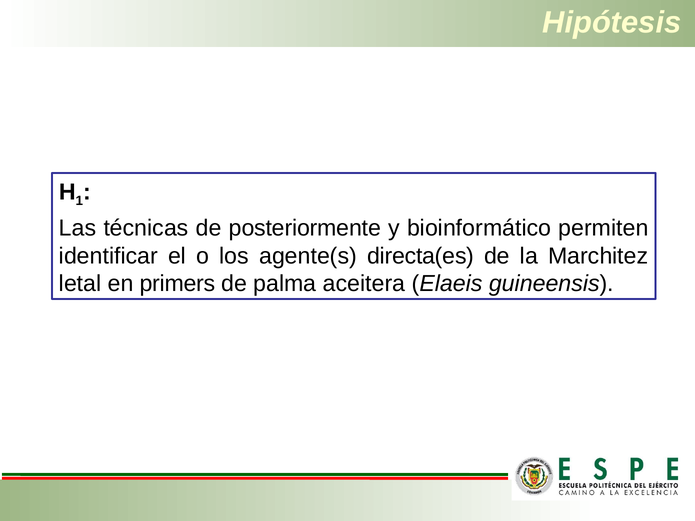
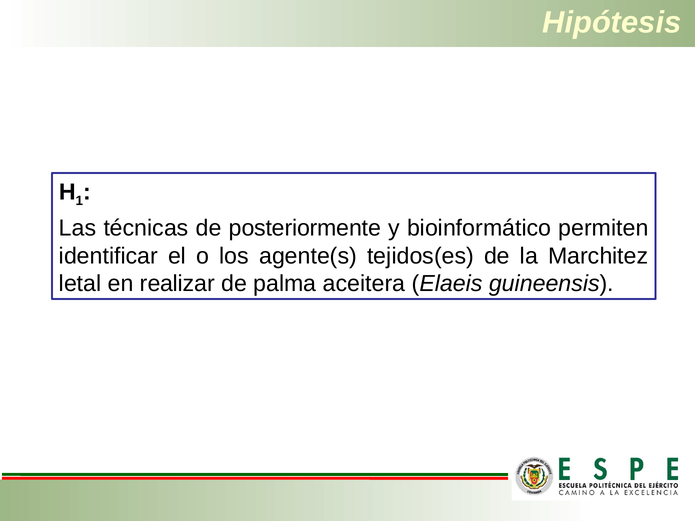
directa(es: directa(es -> tejidos(es
primers: primers -> realizar
